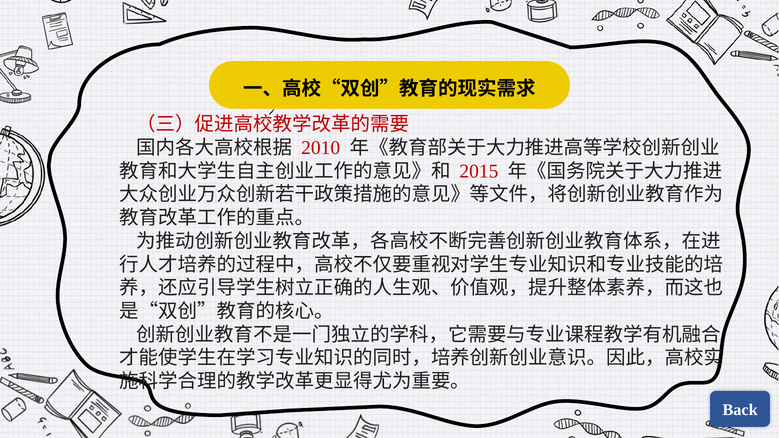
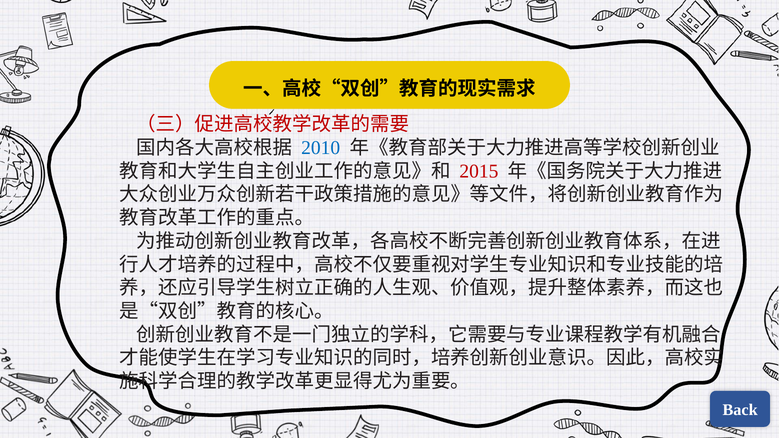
2010 colour: red -> blue
